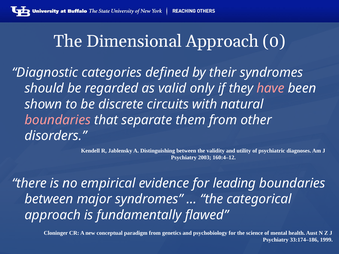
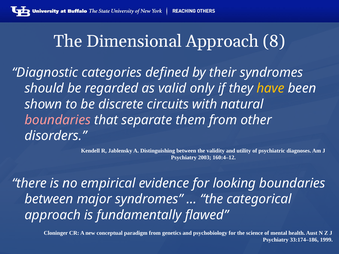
0: 0 -> 8
have colour: pink -> yellow
leading: leading -> looking
